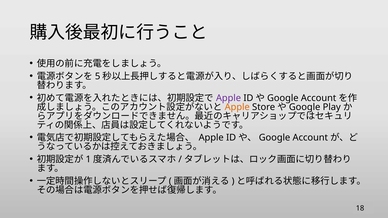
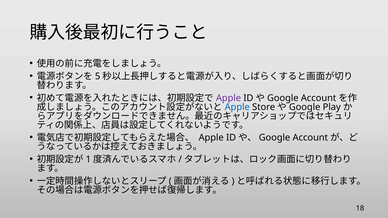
Apple at (237, 107) colour: orange -> blue
